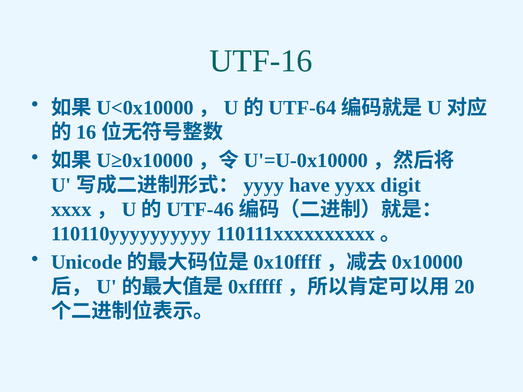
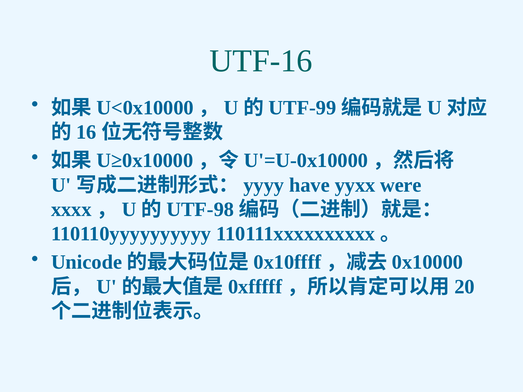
UTF-64: UTF-64 -> UTF-99
digit: digit -> were
UTF-46: UTF-46 -> UTF-98
